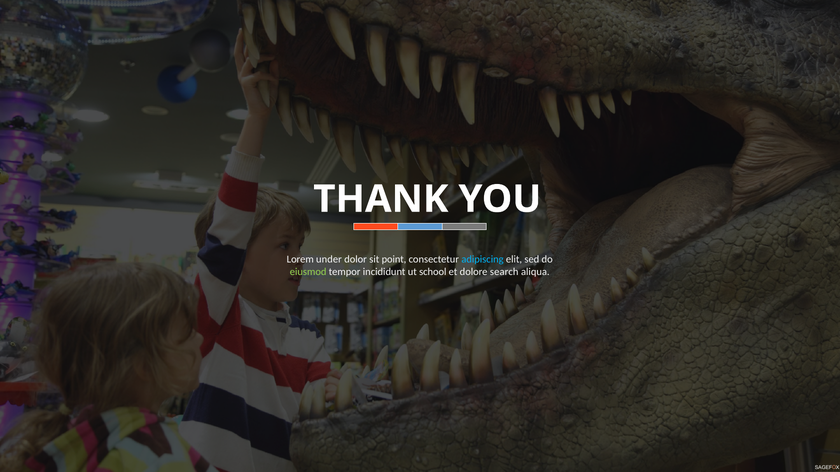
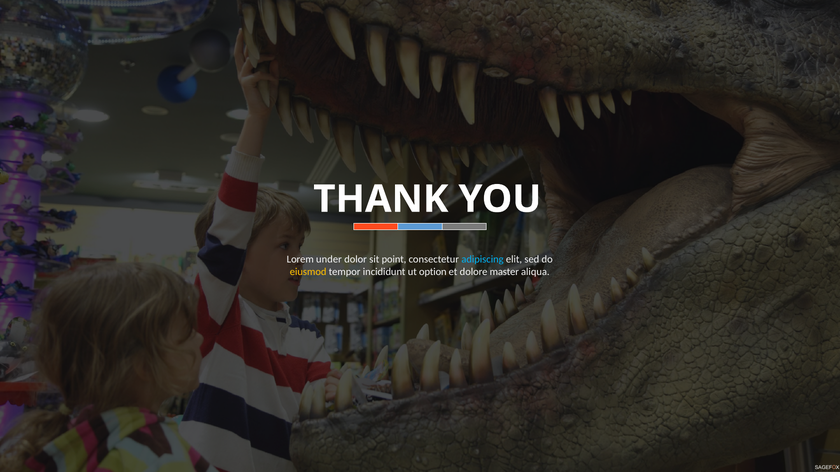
eiusmod colour: light green -> yellow
school: school -> option
search: search -> master
